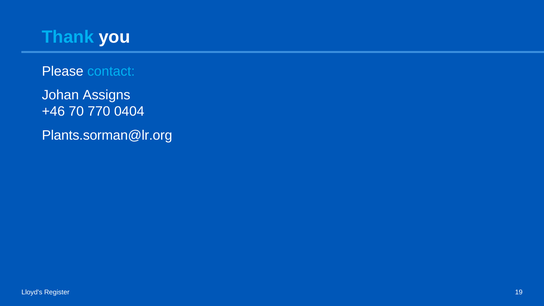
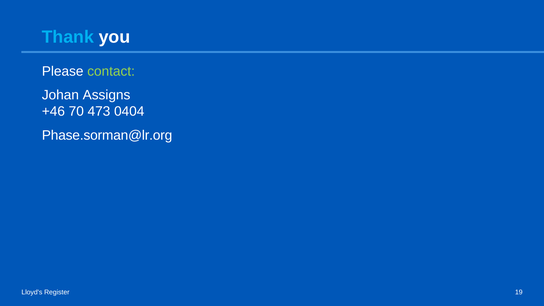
contact colour: light blue -> light green
770: 770 -> 473
Plants.sorman@lr.org: Plants.sorman@lr.org -> Phase.sorman@lr.org
